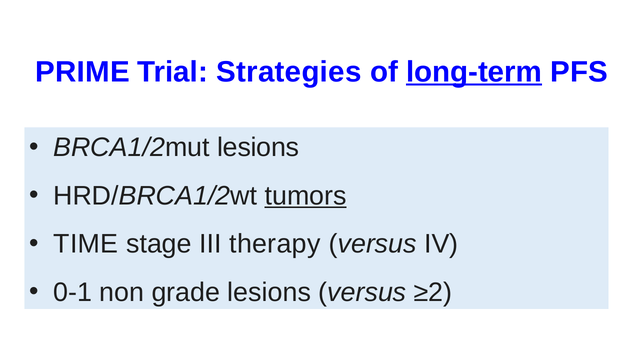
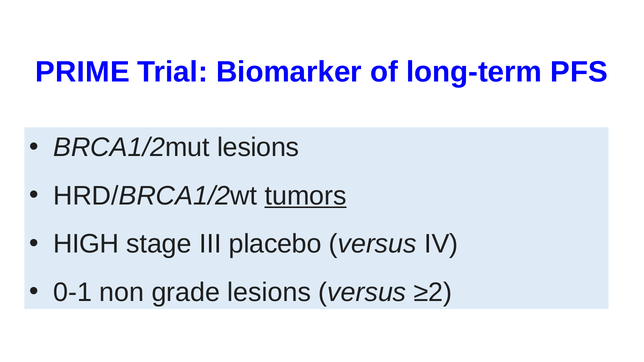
Strategies: Strategies -> Biomarker
long-term underline: present -> none
TIME: TIME -> HIGH
therapy: therapy -> placebo
